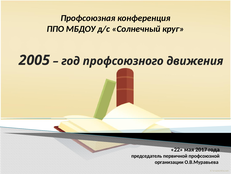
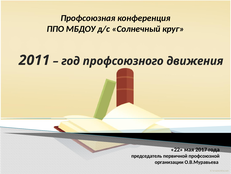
2005: 2005 -> 2011
